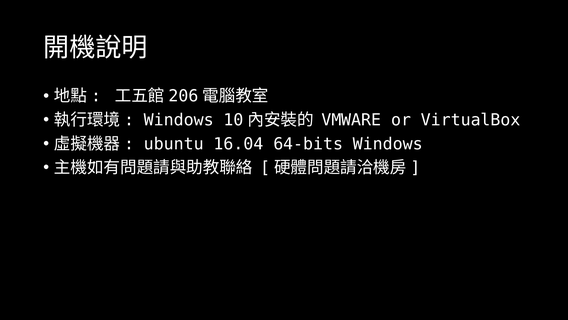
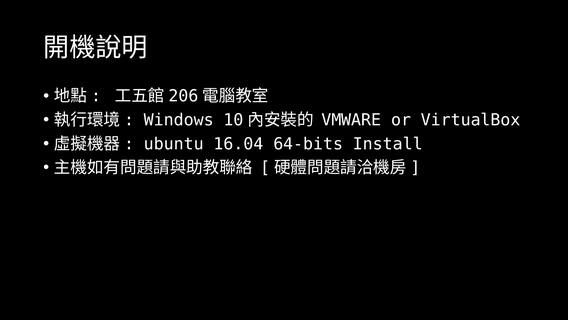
64-bits Windows: Windows -> Install
